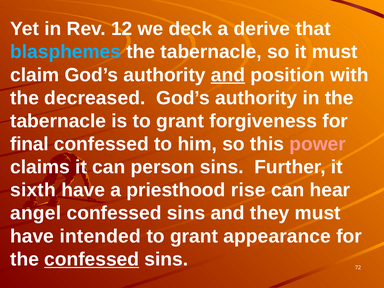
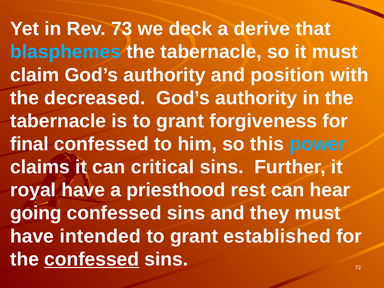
12: 12 -> 73
and at (228, 75) underline: present -> none
power colour: pink -> light blue
person: person -> critical
sixth: sixth -> royal
rise: rise -> rest
angel: angel -> going
appearance: appearance -> established
